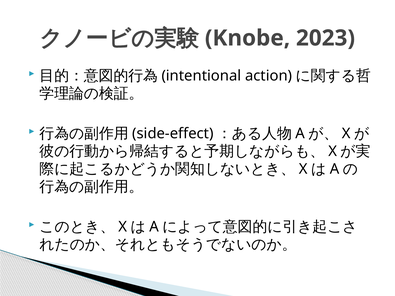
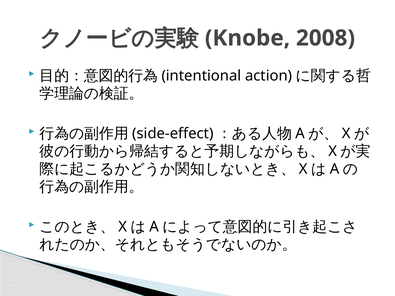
2023: 2023 -> 2008
